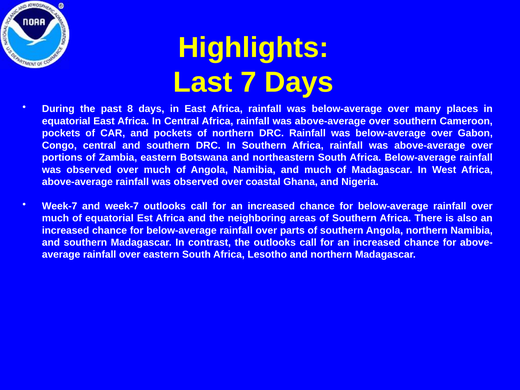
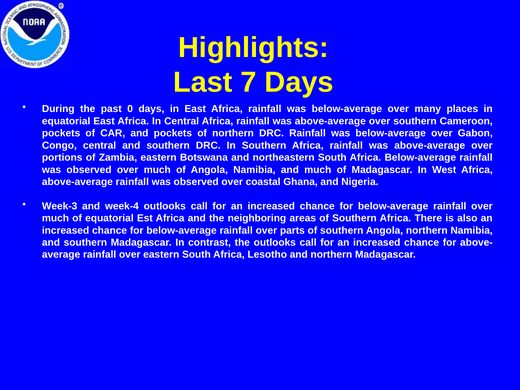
8: 8 -> 0
Week-7 at (60, 206): Week-7 -> Week-3
and week-7: week-7 -> week-4
